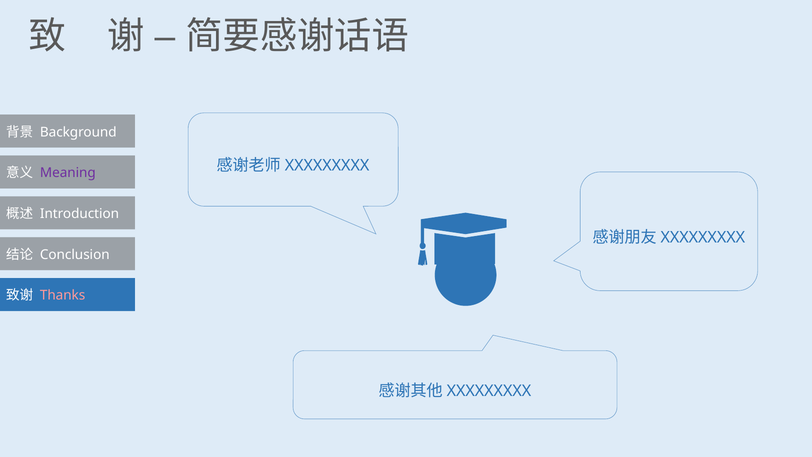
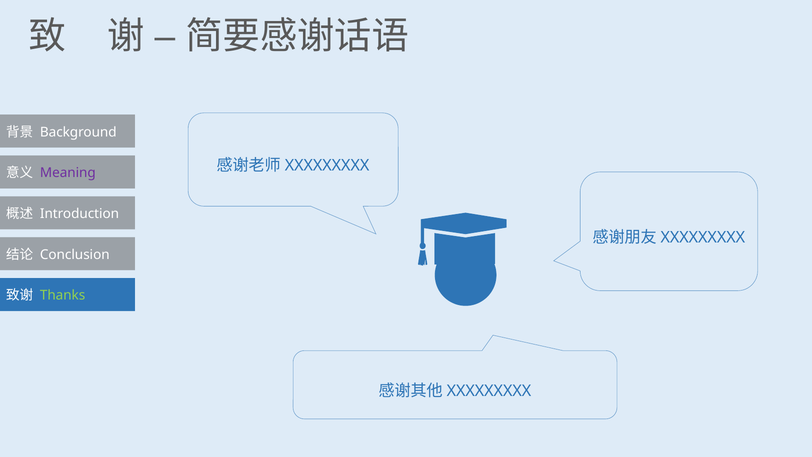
Thanks colour: pink -> light green
